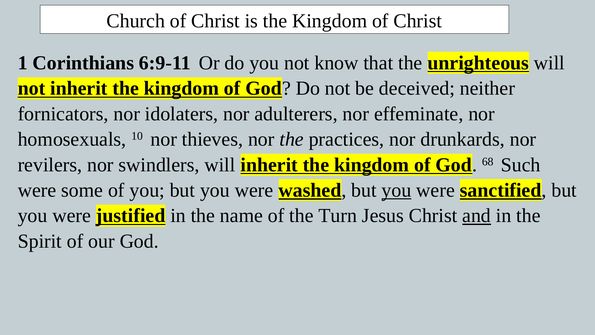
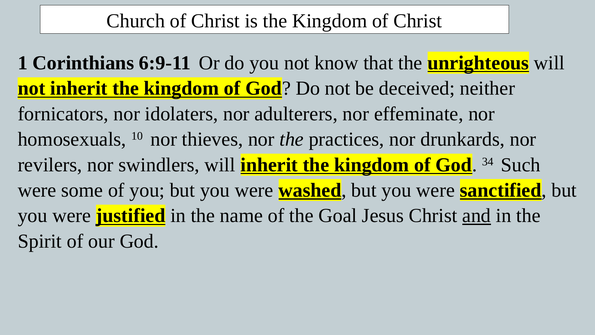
68: 68 -> 34
you at (396, 190) underline: present -> none
Turn: Turn -> Goal
